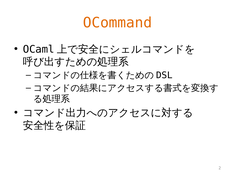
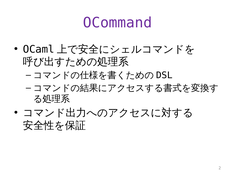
OCommand colour: orange -> purple
